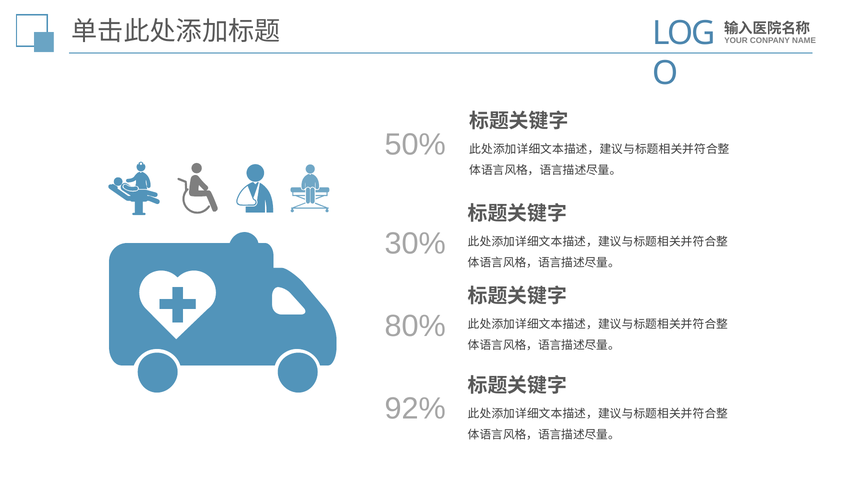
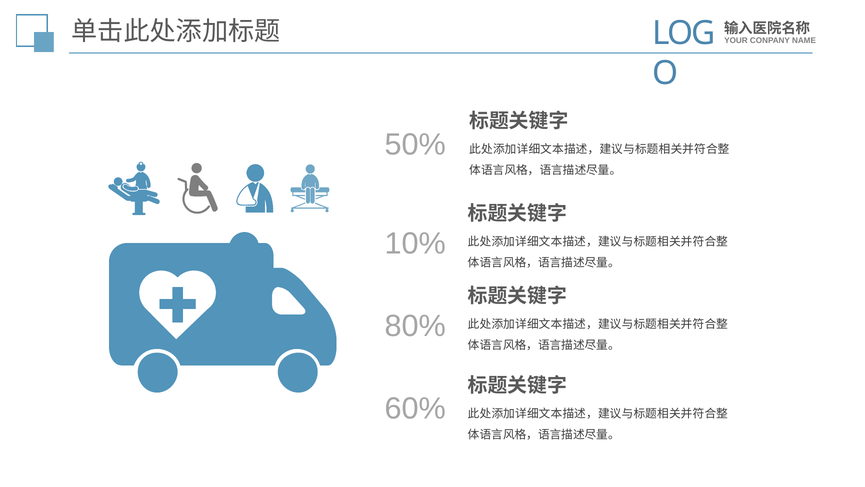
30%: 30% -> 10%
92%: 92% -> 60%
